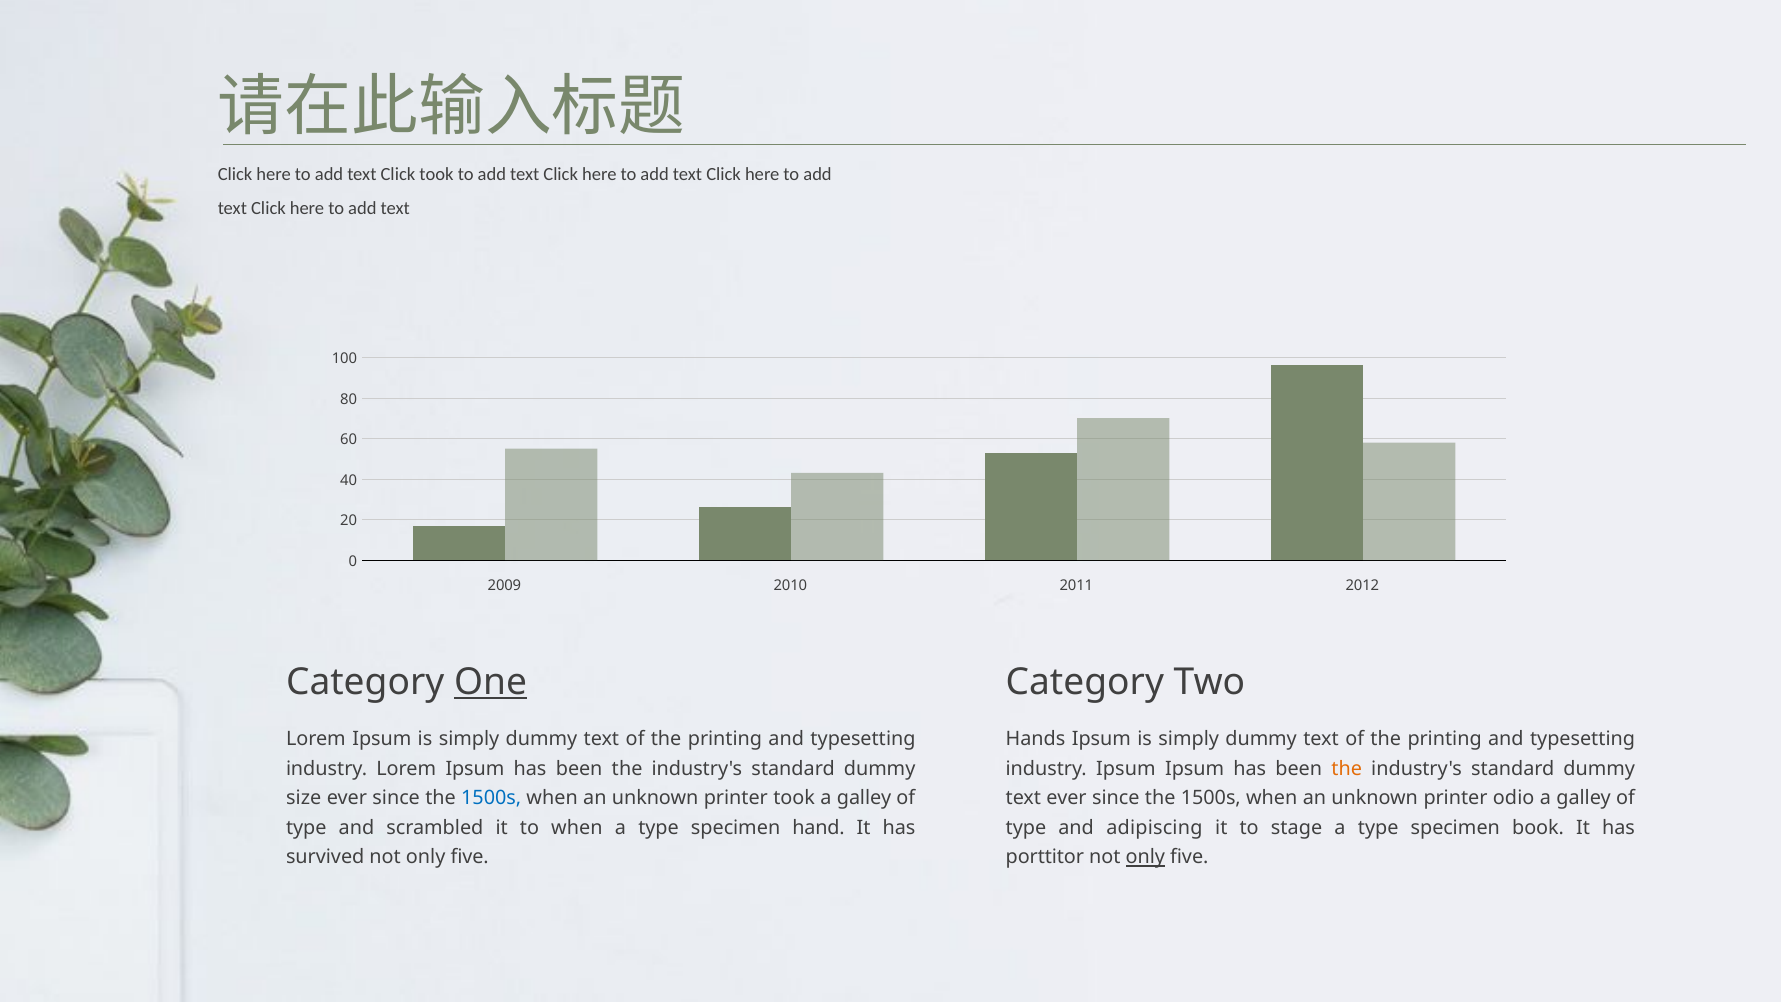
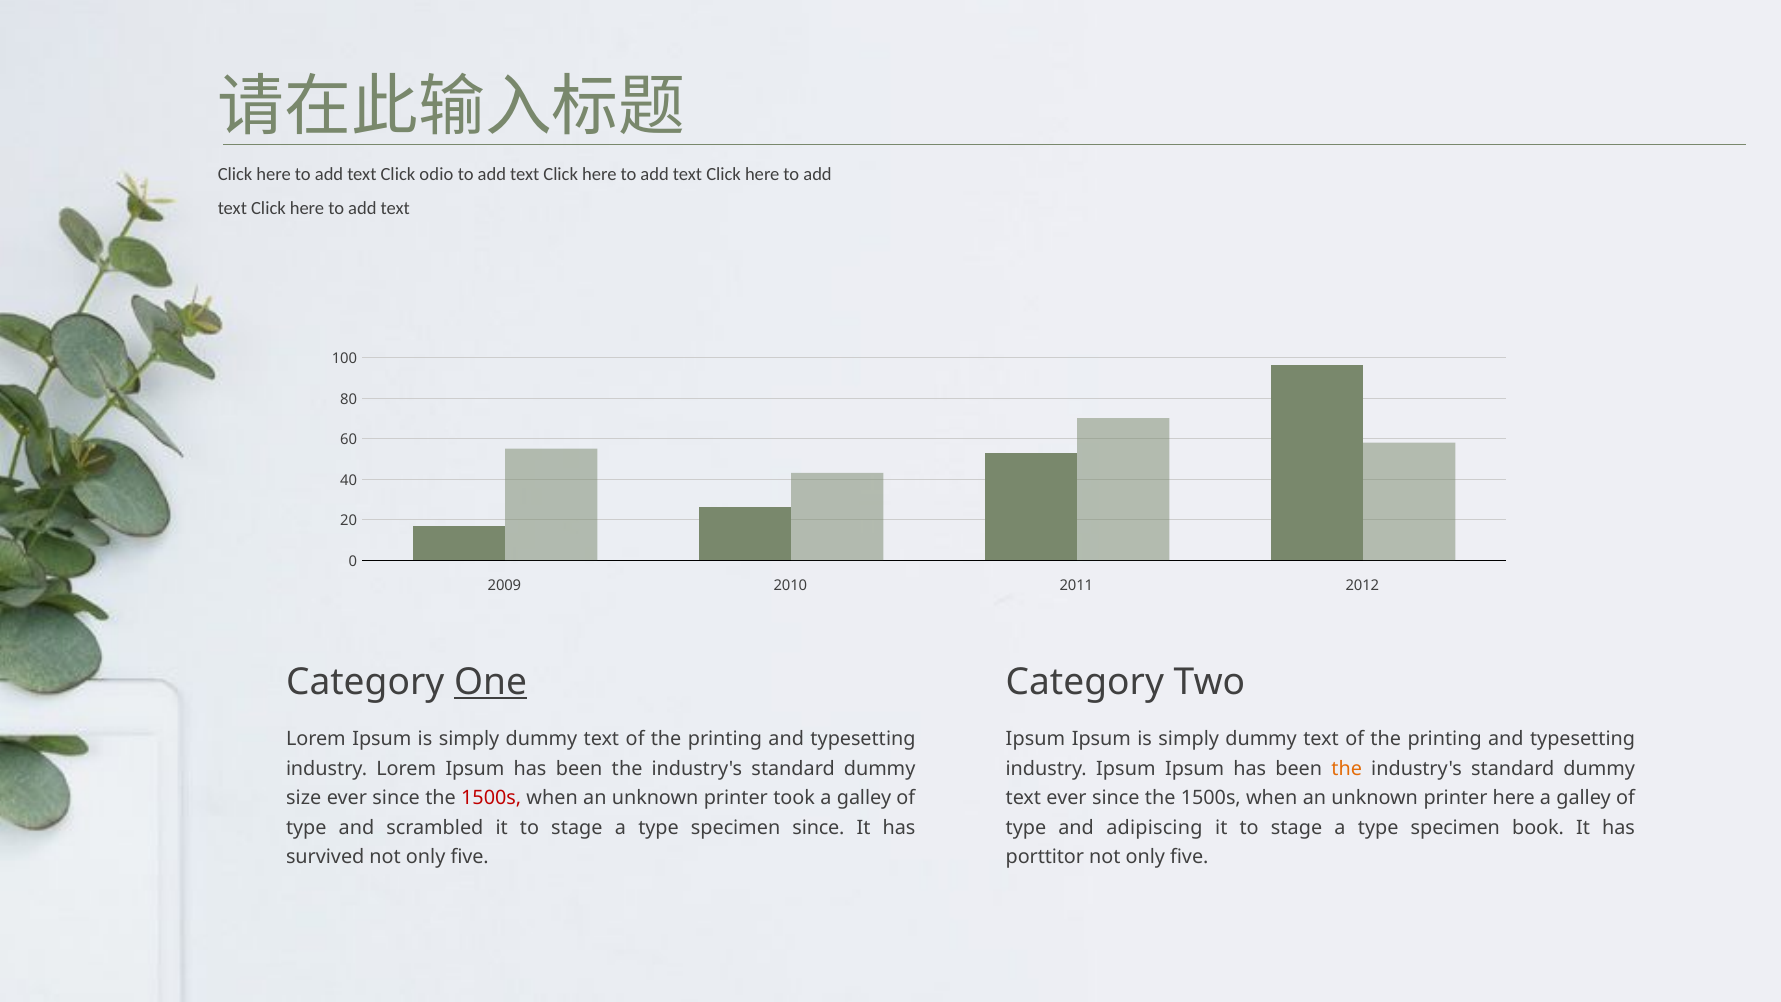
Click took: took -> odio
Hands at (1036, 739): Hands -> Ipsum
1500s at (491, 798) colour: blue -> red
printer odio: odio -> here
scrambled it to when: when -> stage
specimen hand: hand -> since
only at (1145, 857) underline: present -> none
